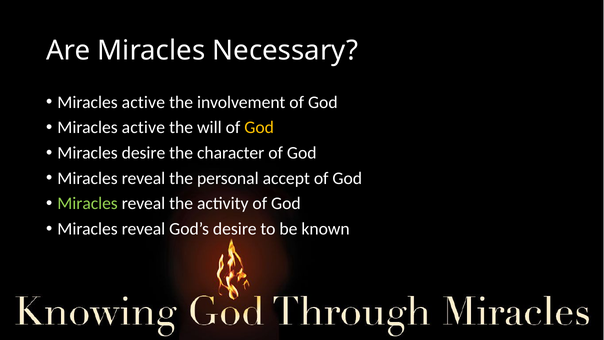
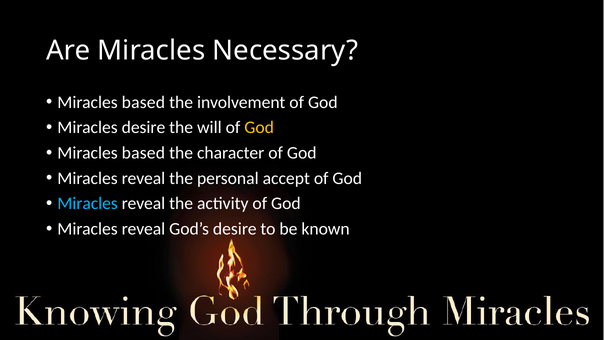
active at (143, 102): active -> based
active at (143, 127): active -> desire
desire at (143, 153): desire -> based
Miracles at (88, 203) colour: light green -> light blue
